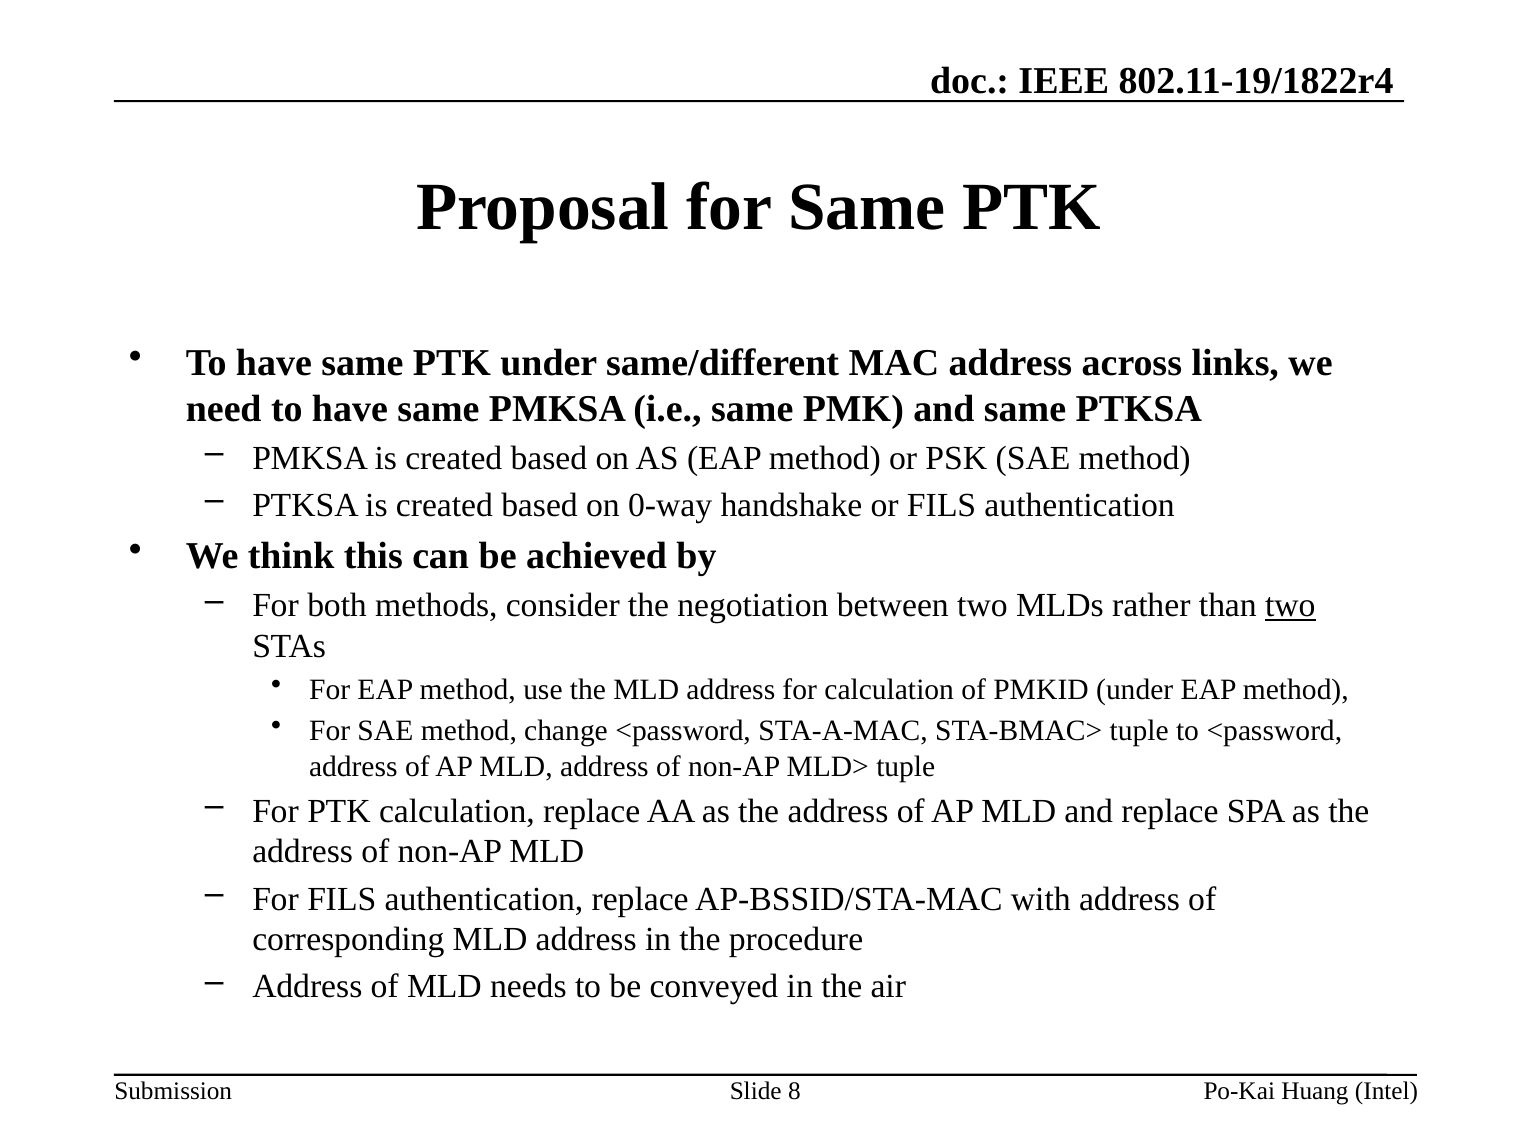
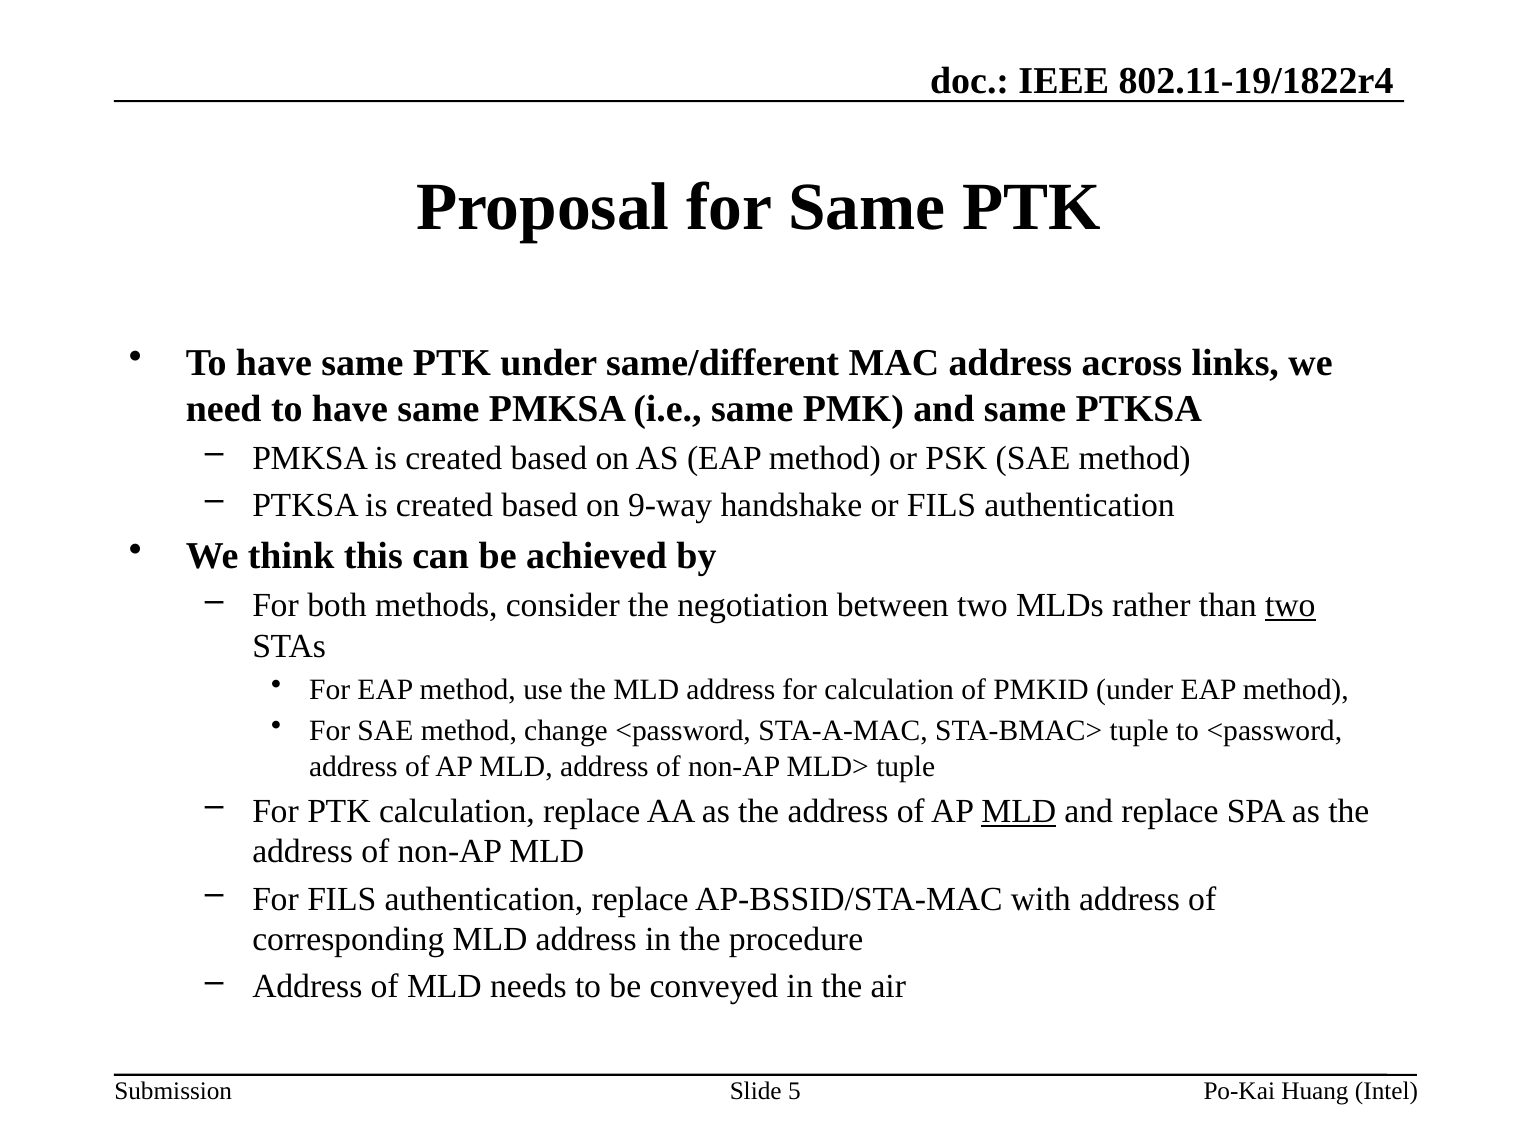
0-way: 0-way -> 9-way
MLD at (1019, 812) underline: none -> present
8: 8 -> 5
